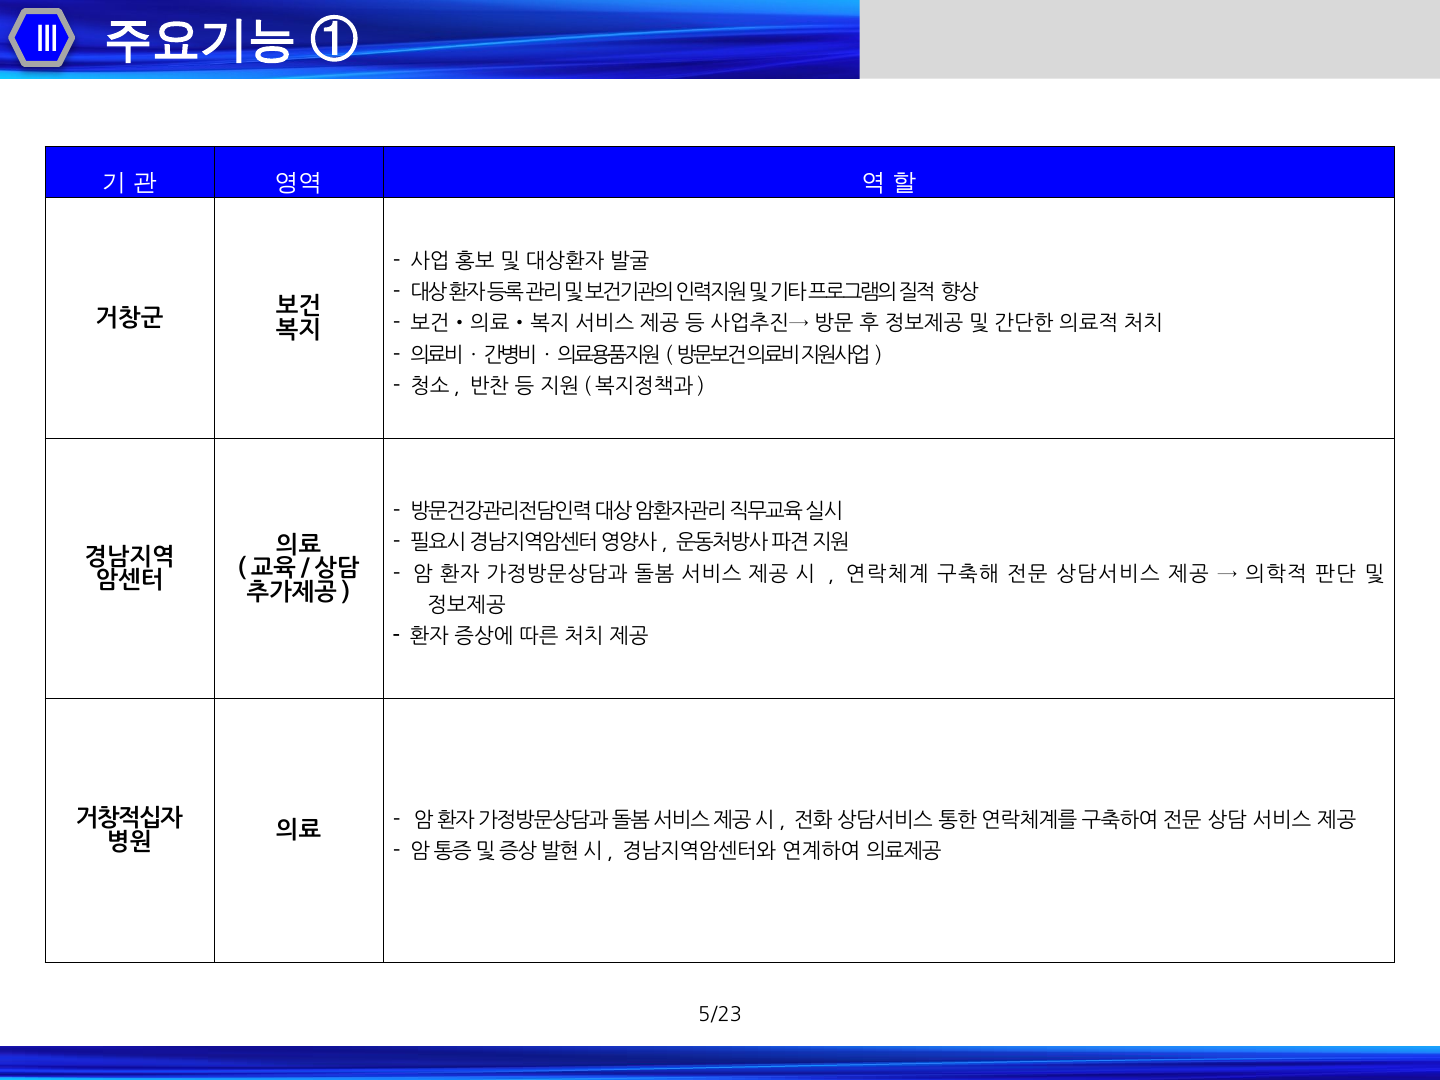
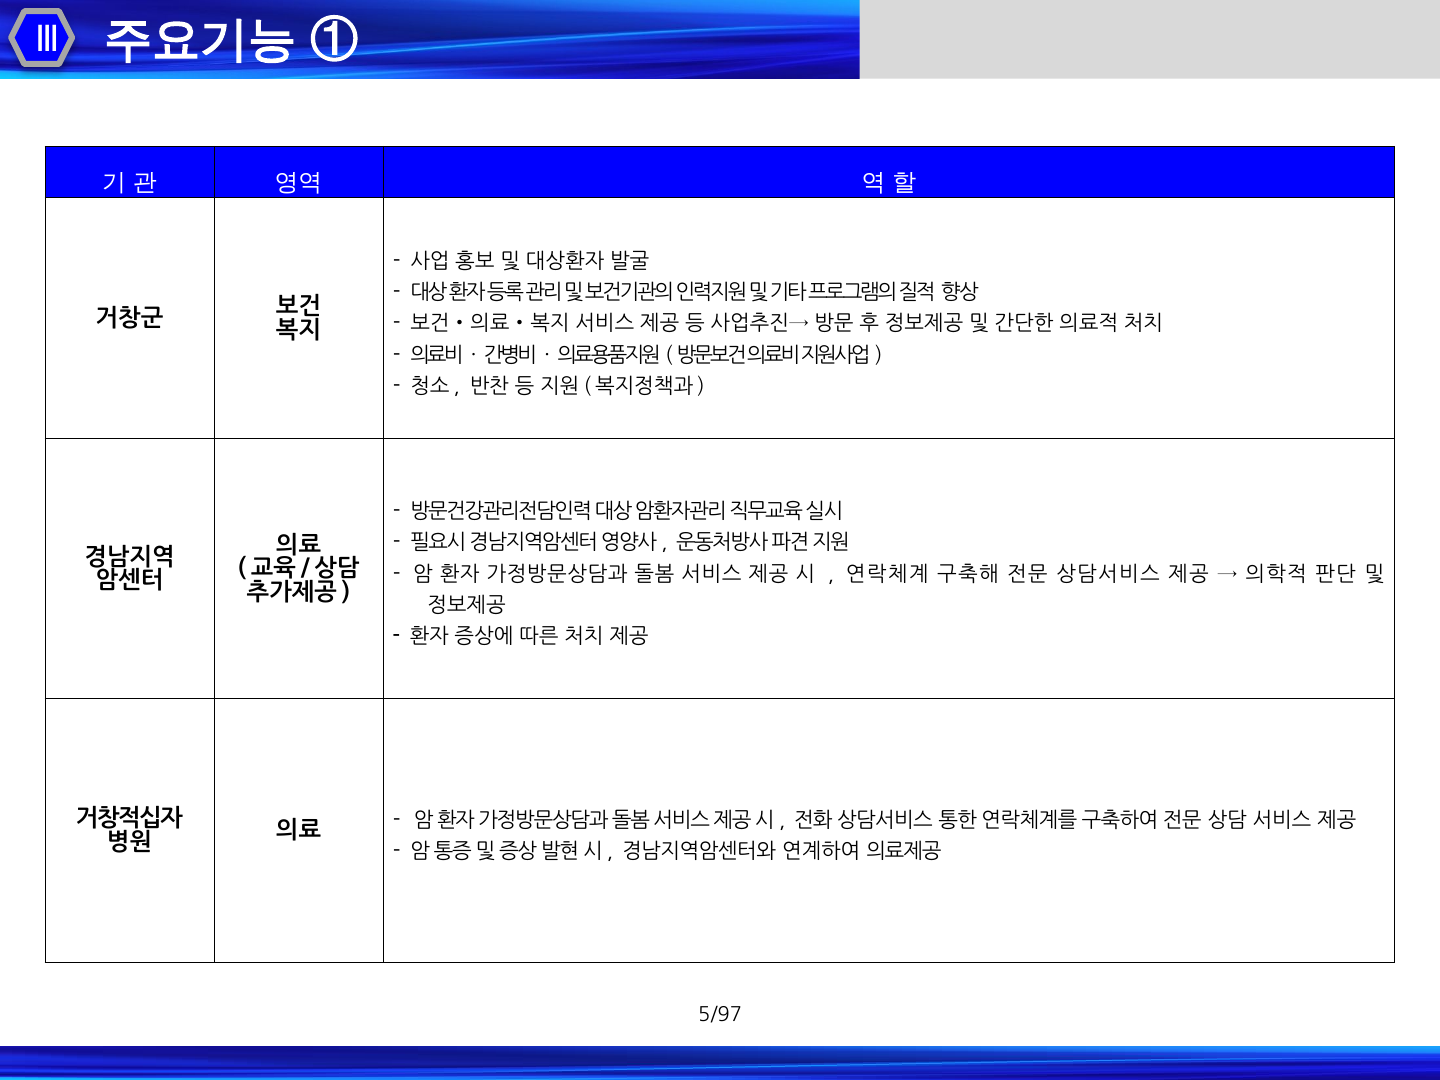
5/23: 5/23 -> 5/97
